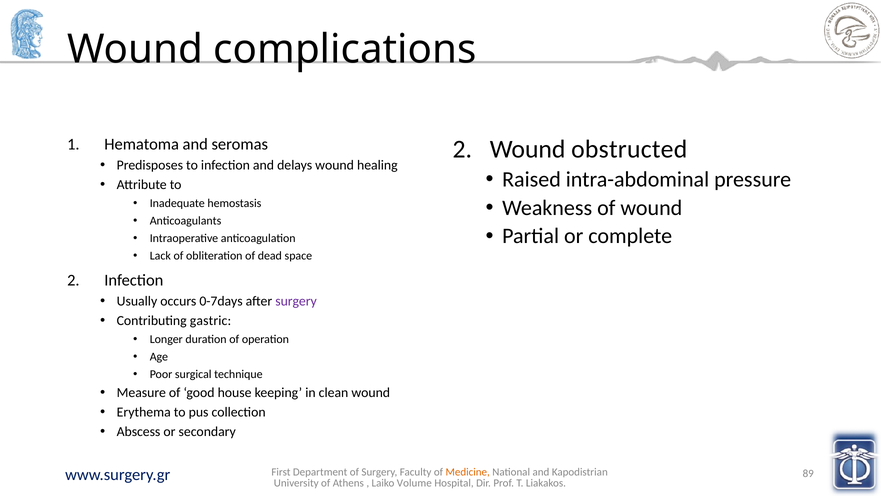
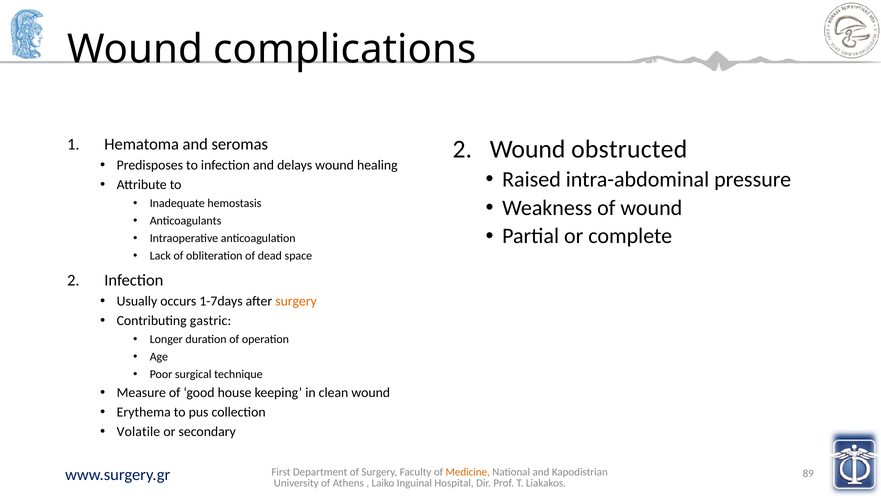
0-7days: 0-7days -> 1-7days
surgery at (296, 301) colour: purple -> orange
Abscess: Abscess -> Volatile
Volume: Volume -> Inguinal
